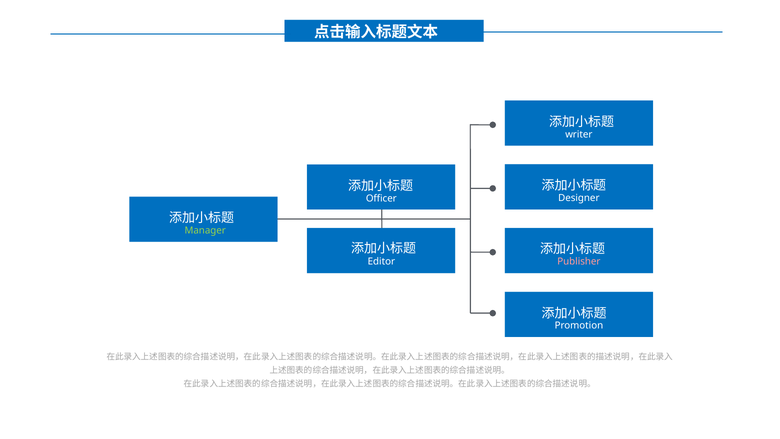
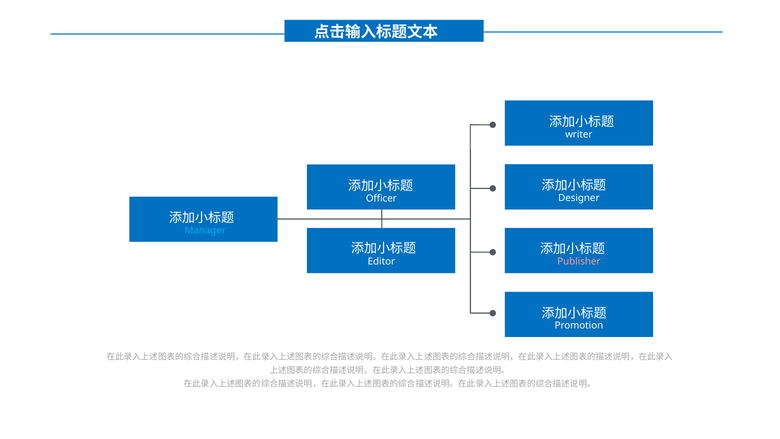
Manager colour: light green -> light blue
